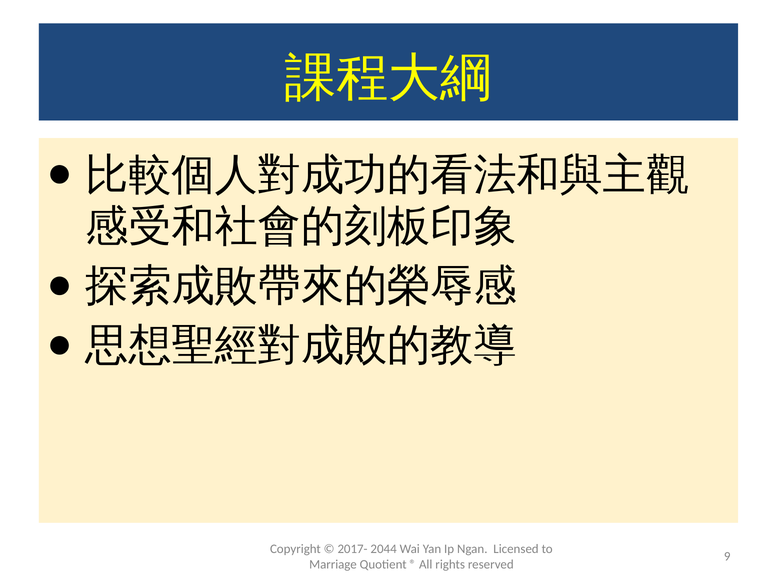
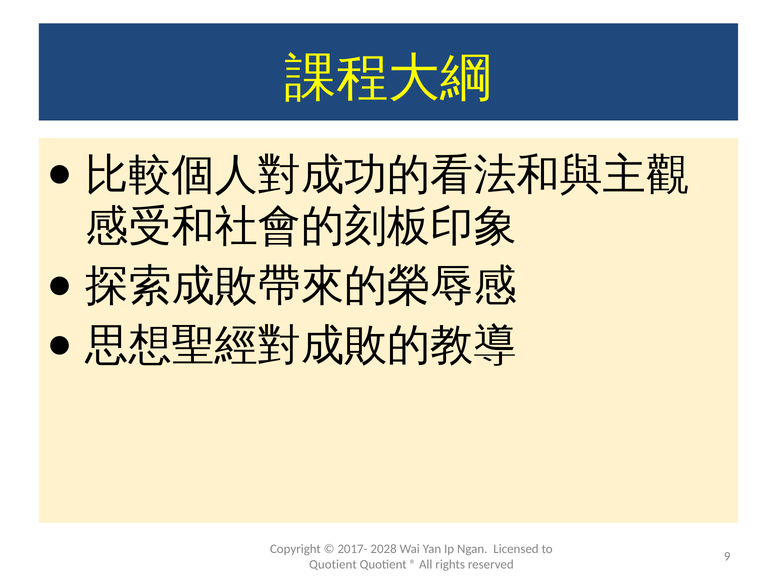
2044: 2044 -> 2028
Marriage at (333, 564): Marriage -> Quotient
